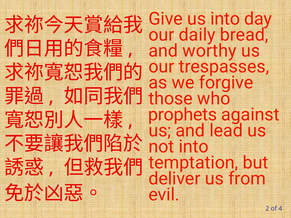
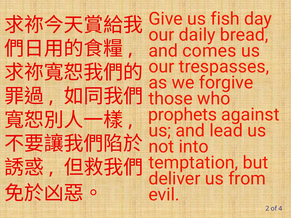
us into: into -> fish
worthy: worthy -> comes
